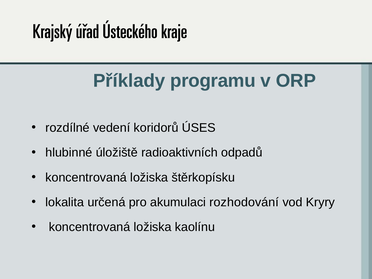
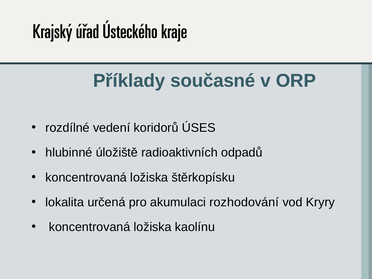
programu: programu -> současné
